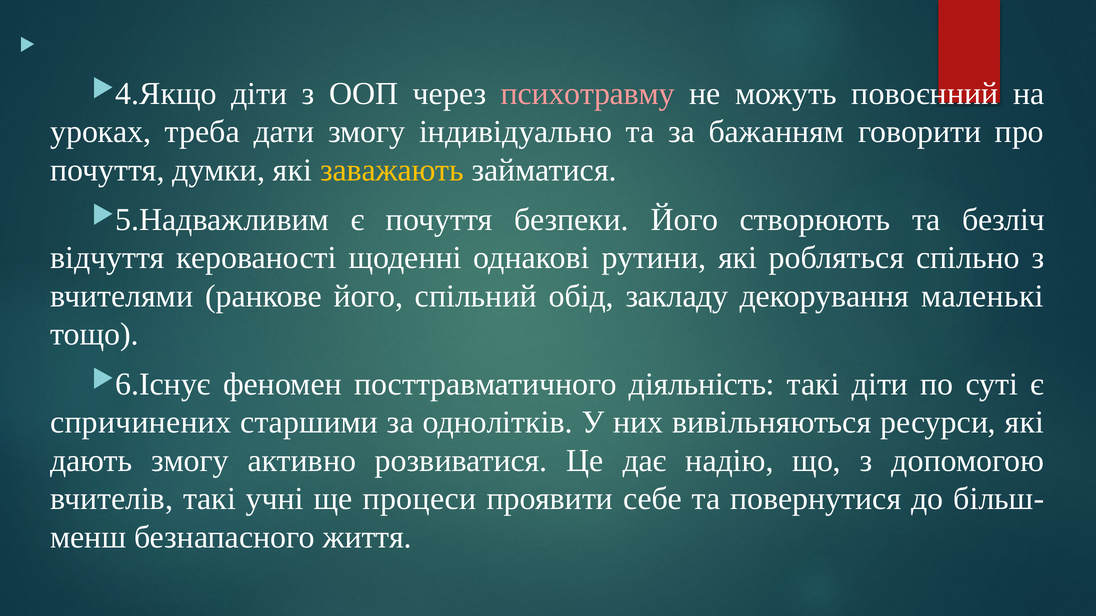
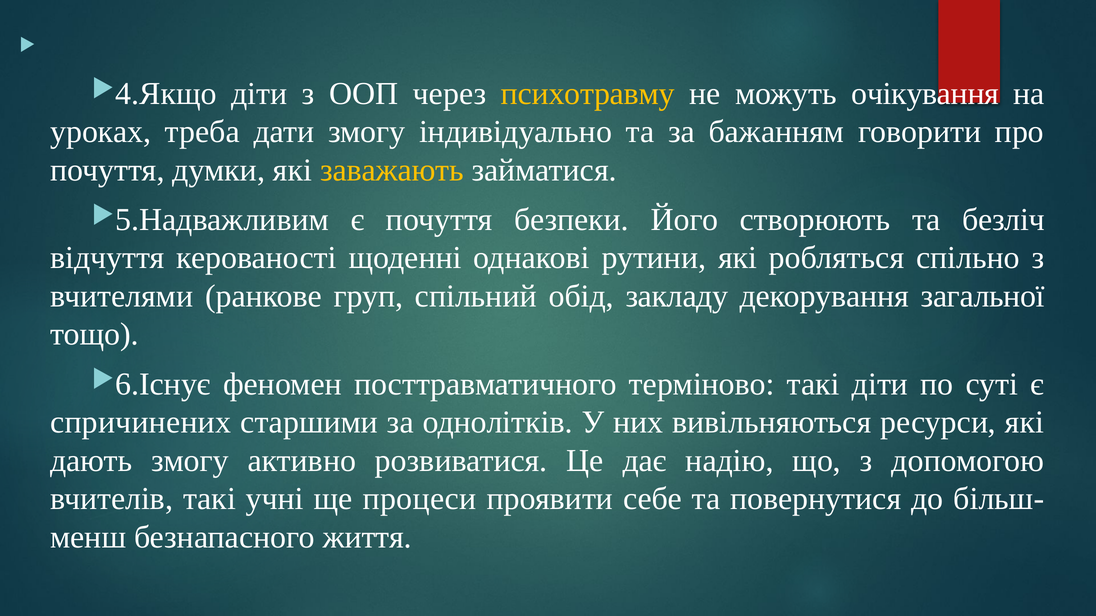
психотравму colour: pink -> yellow
повоєнний: повоєнний -> очікування
ранкове його: його -> груп
маленькі: маленькі -> загальної
діяльність: діяльність -> терміново
